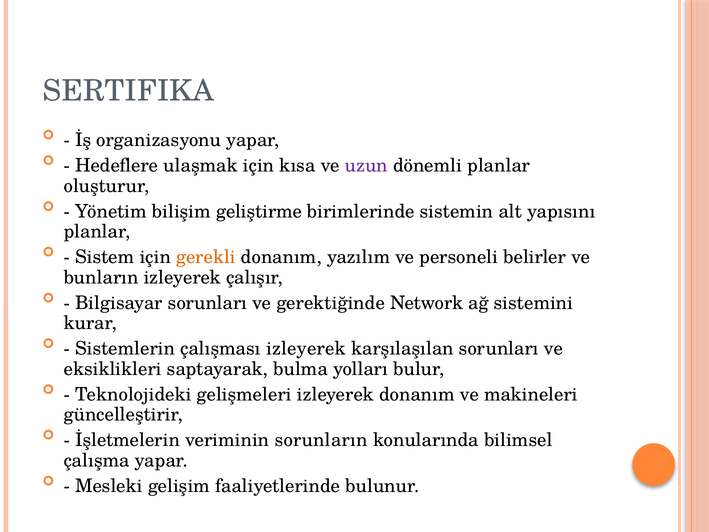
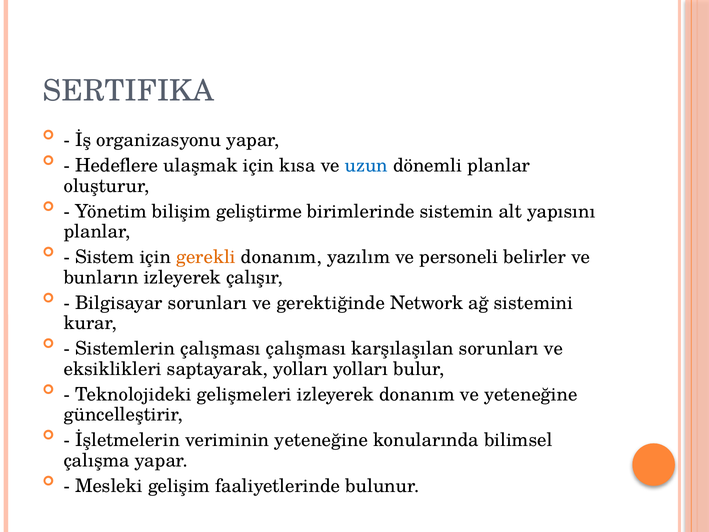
uzun colour: purple -> blue
çalışması izleyerek: izleyerek -> çalışması
saptayarak bulma: bulma -> yolları
ve makineleri: makineleri -> yeteneğine
veriminin sorunların: sorunların -> yeteneğine
